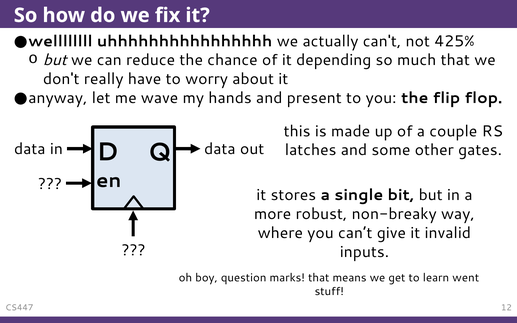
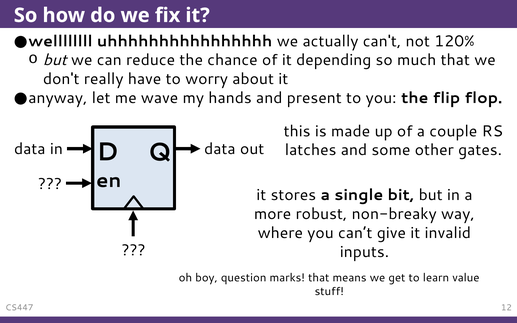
425%: 425% -> 120%
went: went -> value
